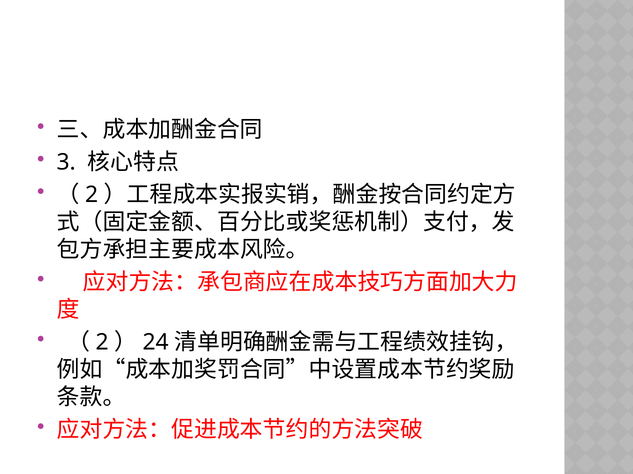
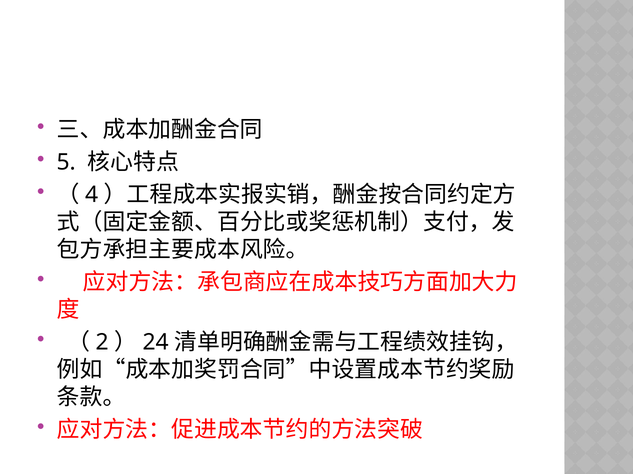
3: 3 -> 5
2 at (92, 195): 2 -> 4
